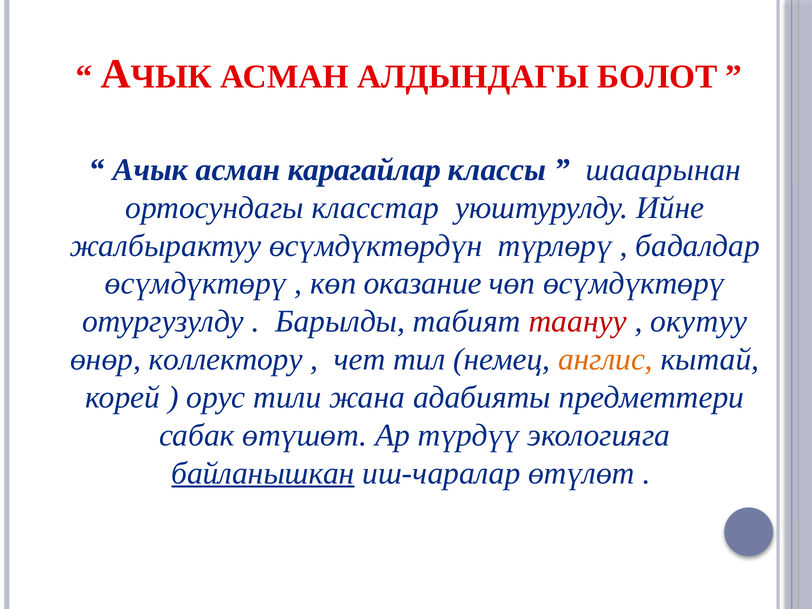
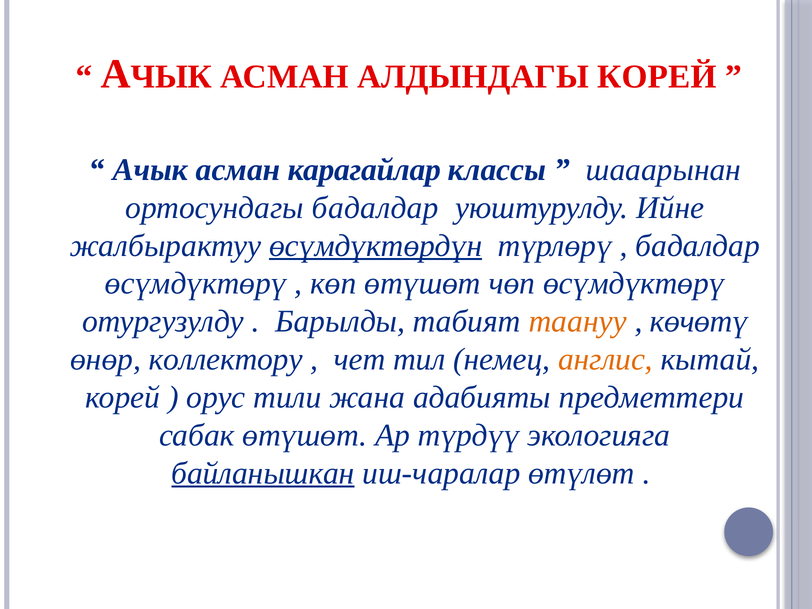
АЛДЫНДАГЫ БОЛОТ: БОЛОТ -> КОРЕЙ
ортосундагы класстар: класстар -> бадалдар
өсүмдүктөрдүн underline: none -> present
көп оказание: оказание -> өтүшөт
таануу colour: red -> orange
окутуу: окутуу -> көчөтү
